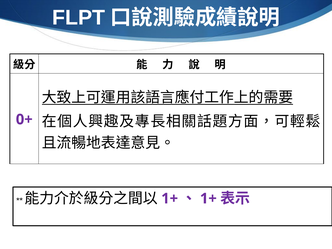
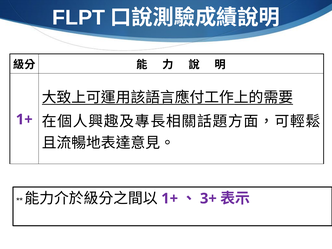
0+ at (24, 119): 0+ -> 1+
1+ at (208, 199): 1+ -> 3+
